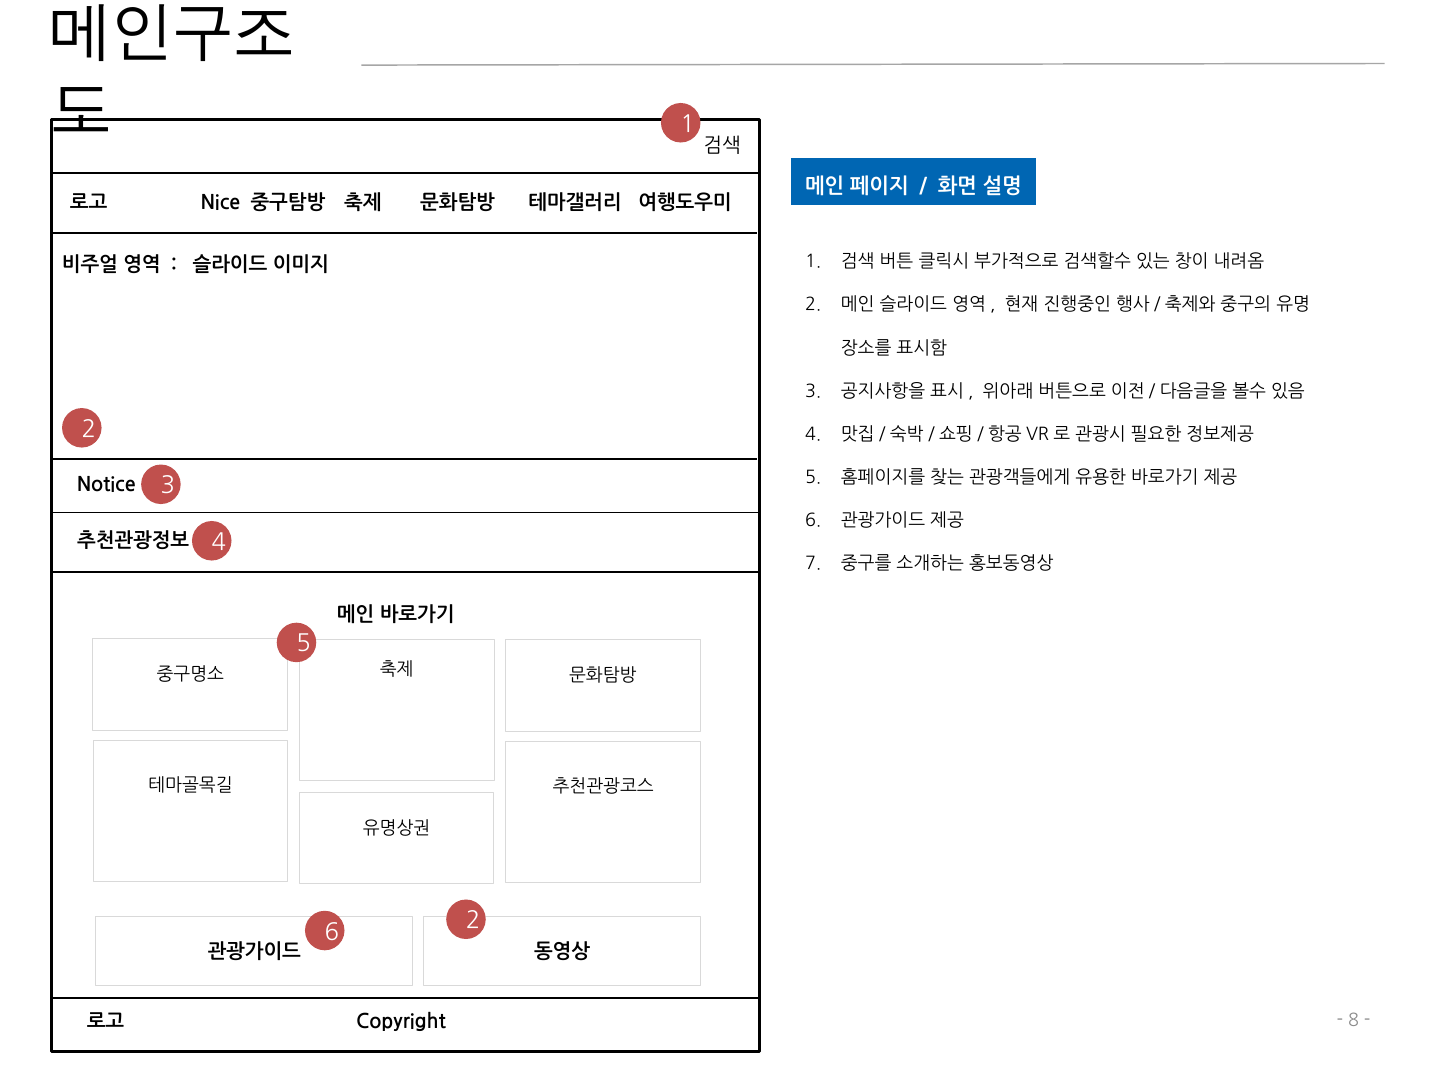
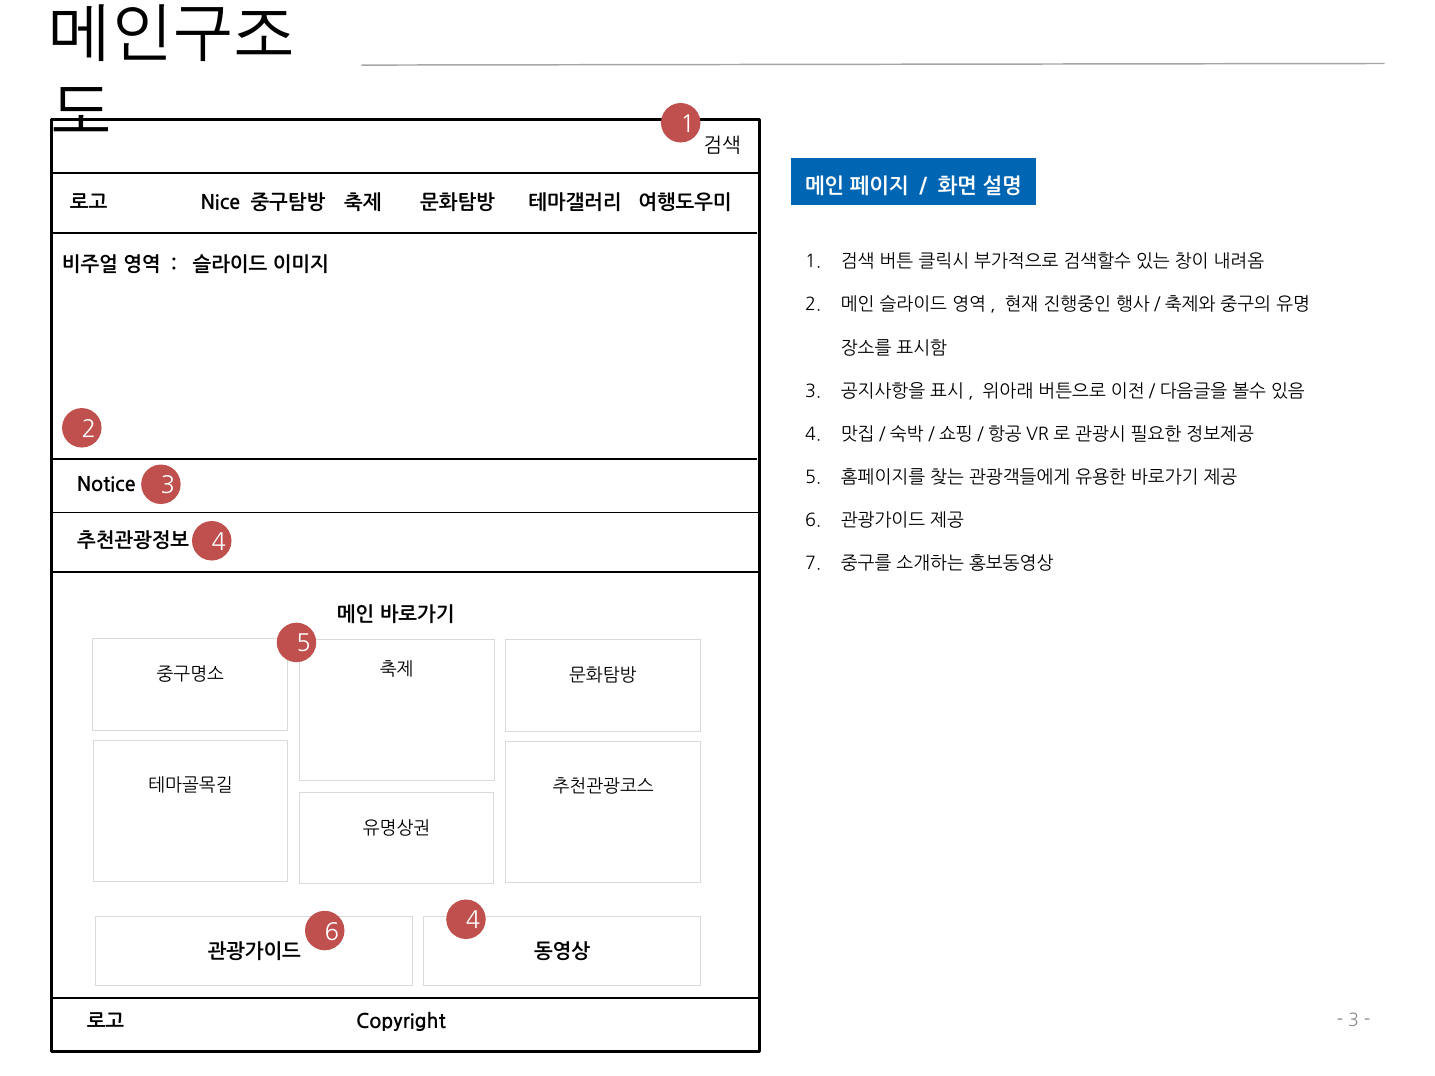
6 2: 2 -> 4
8 at (1354, 1021): 8 -> 3
